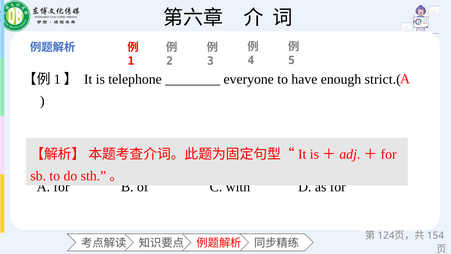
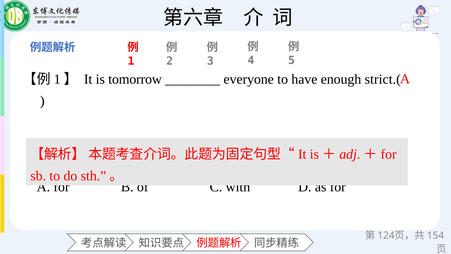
telephone: telephone -> tomorrow
